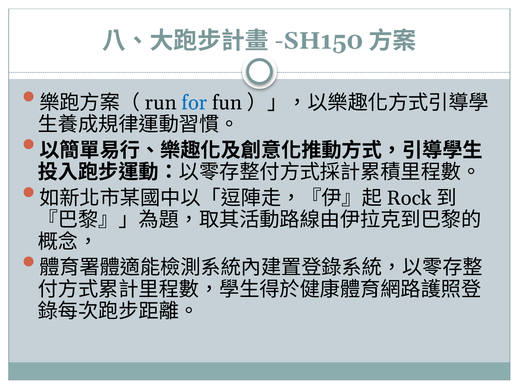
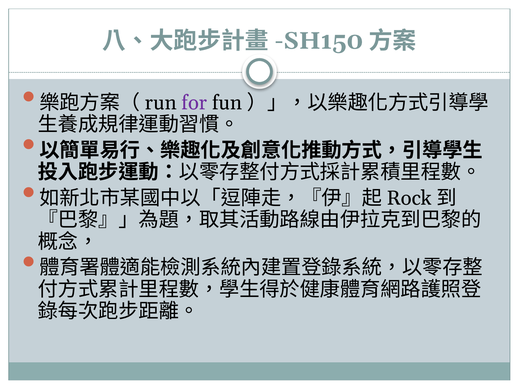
for colour: blue -> purple
